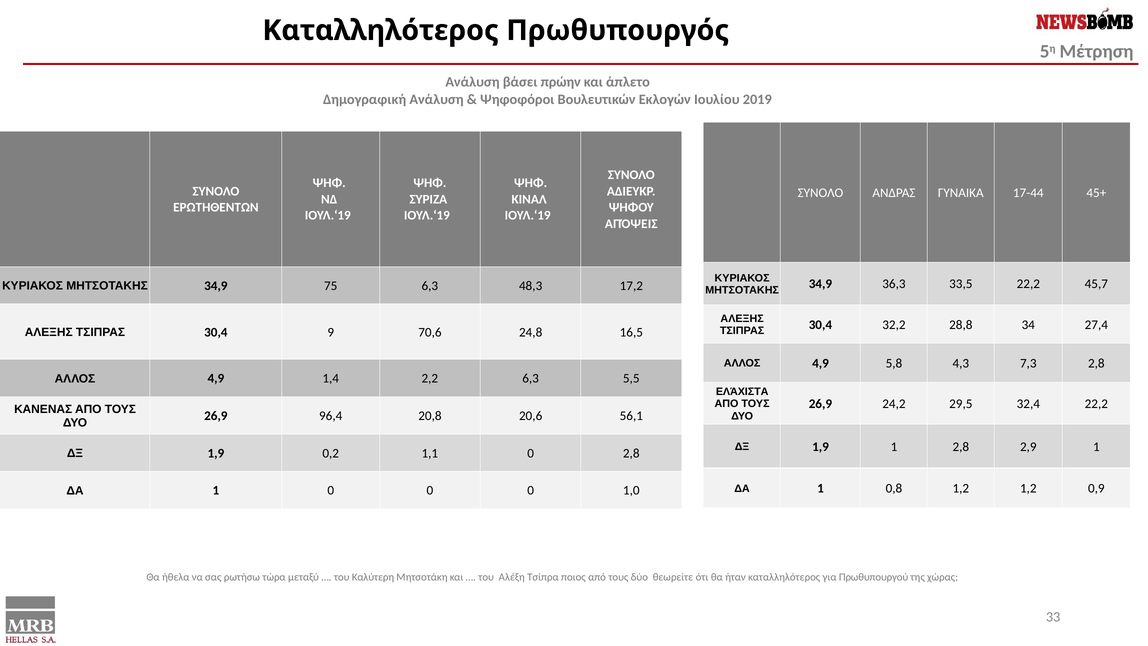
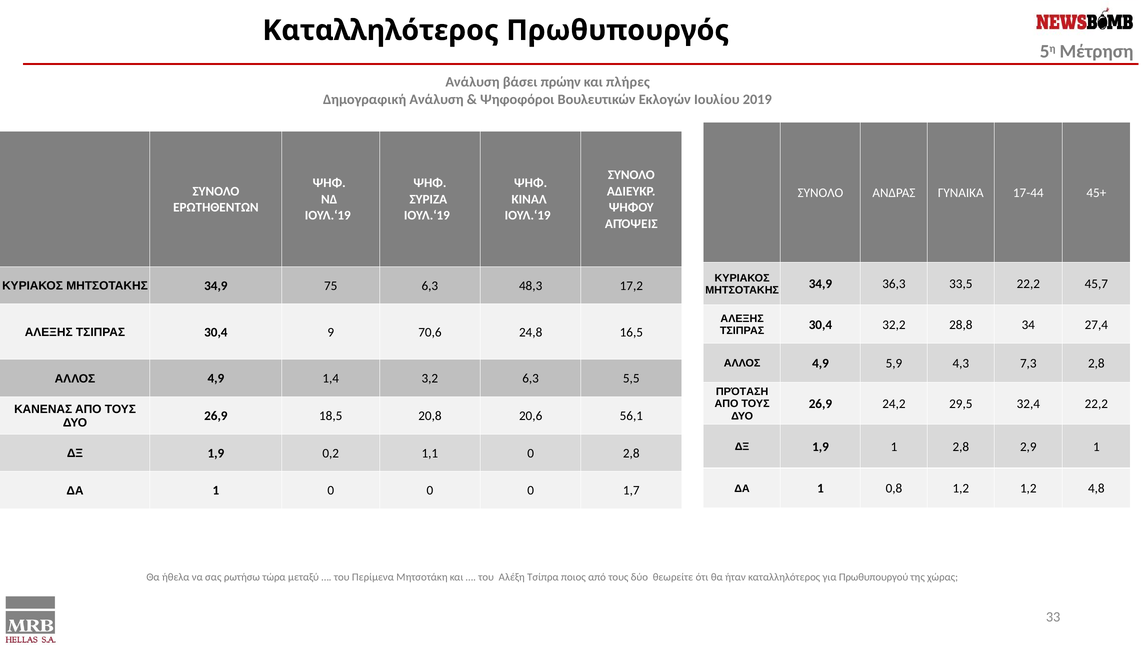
άπλετο: άπλετο -> πλήρες
5,8: 5,8 -> 5,9
2,2: 2,2 -> 3,2
ΕΛΆΧΙΣΤΑ: ΕΛΆΧΙΣΤΑ -> ΠΡΌΤΑΣΗ
96,4: 96,4 -> 18,5
0,9: 0,9 -> 4,8
1,0: 1,0 -> 1,7
Καλύτερη: Καλύτερη -> Περίμενα
